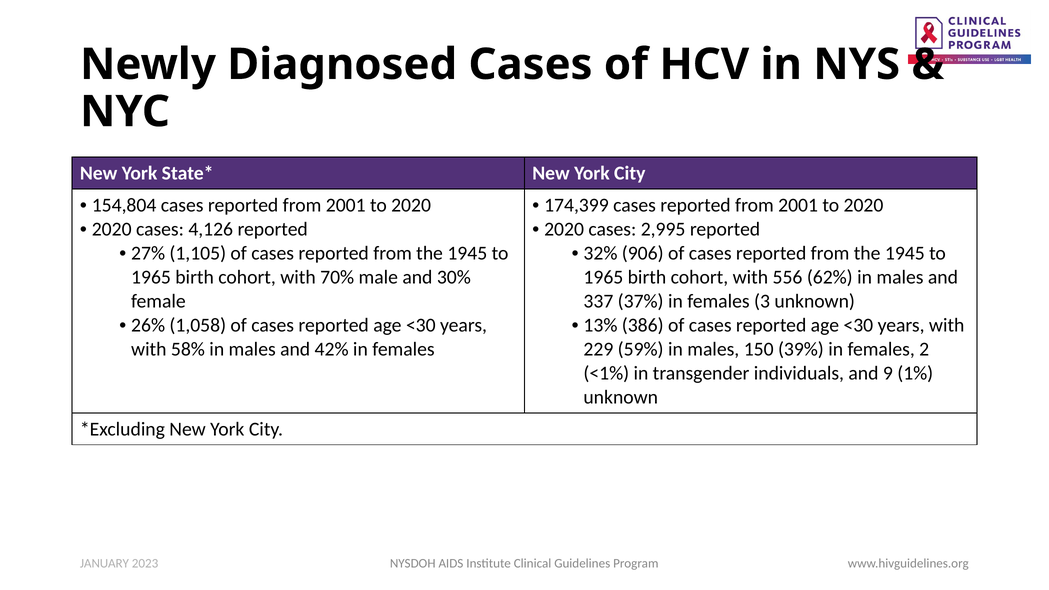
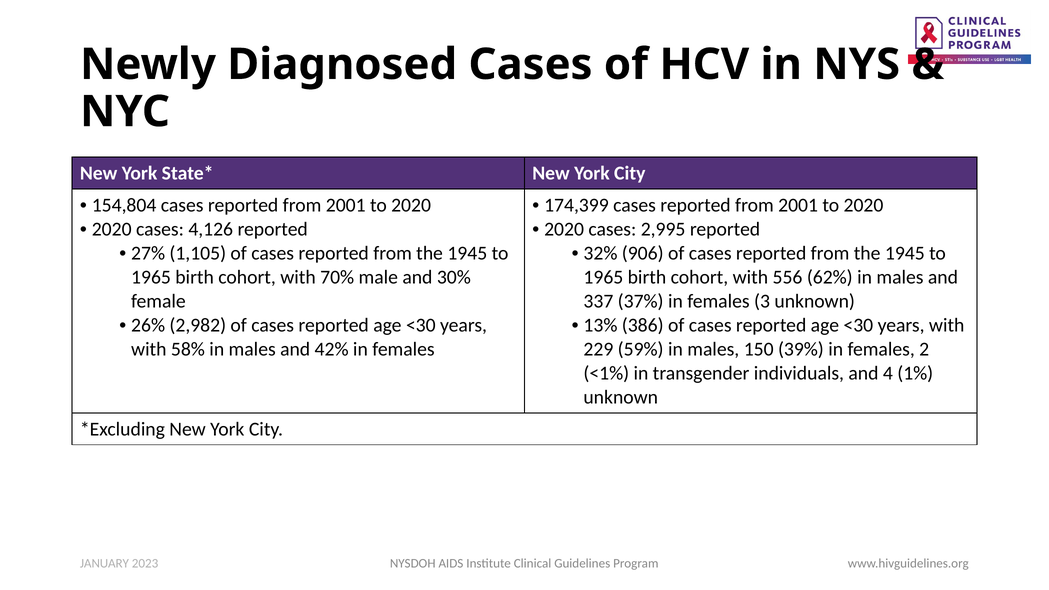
1,058: 1,058 -> 2,982
9: 9 -> 4
